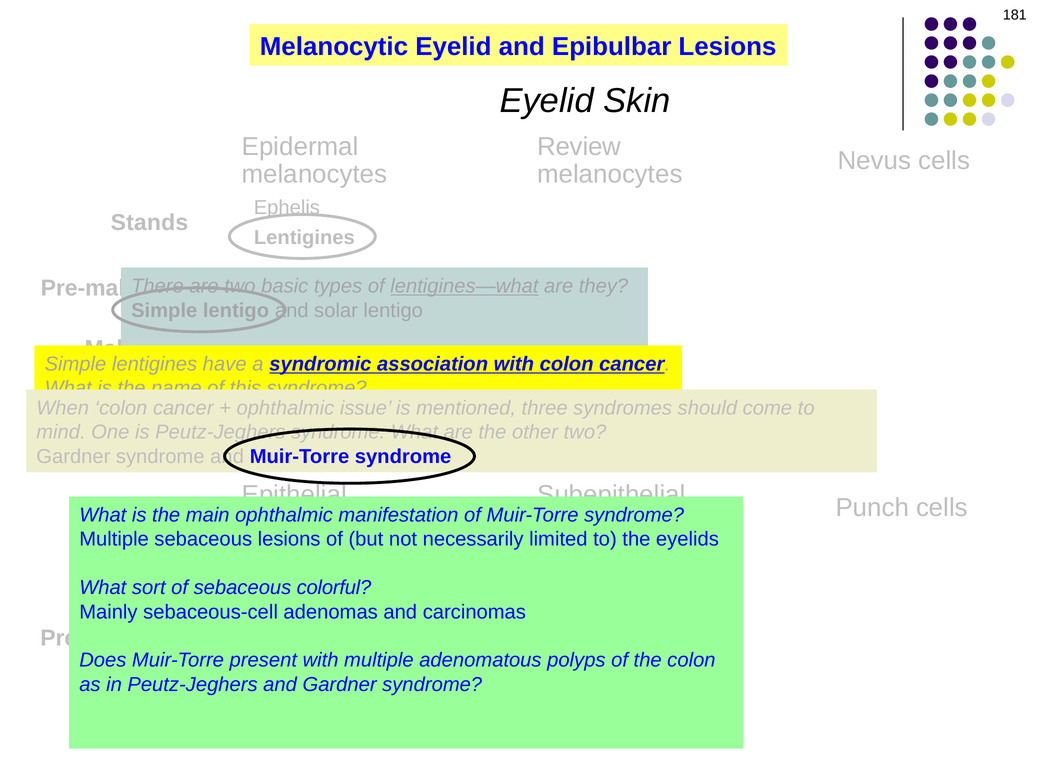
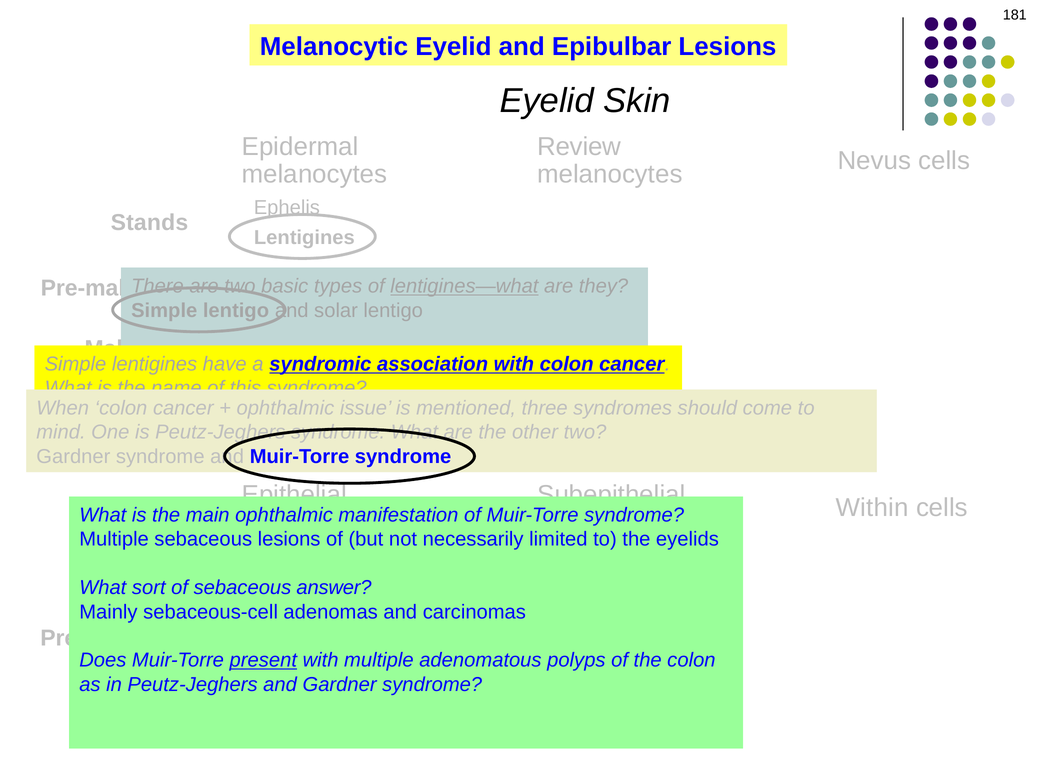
Punch: Punch -> Within
colorful: colorful -> answer
present underline: none -> present
